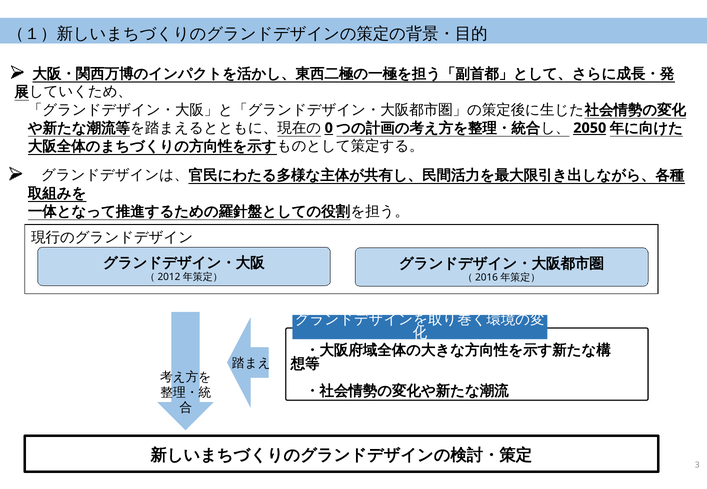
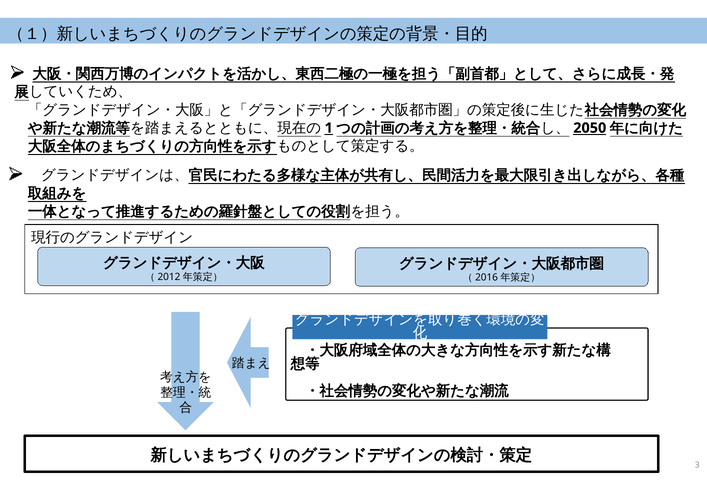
0: 0 -> 1
